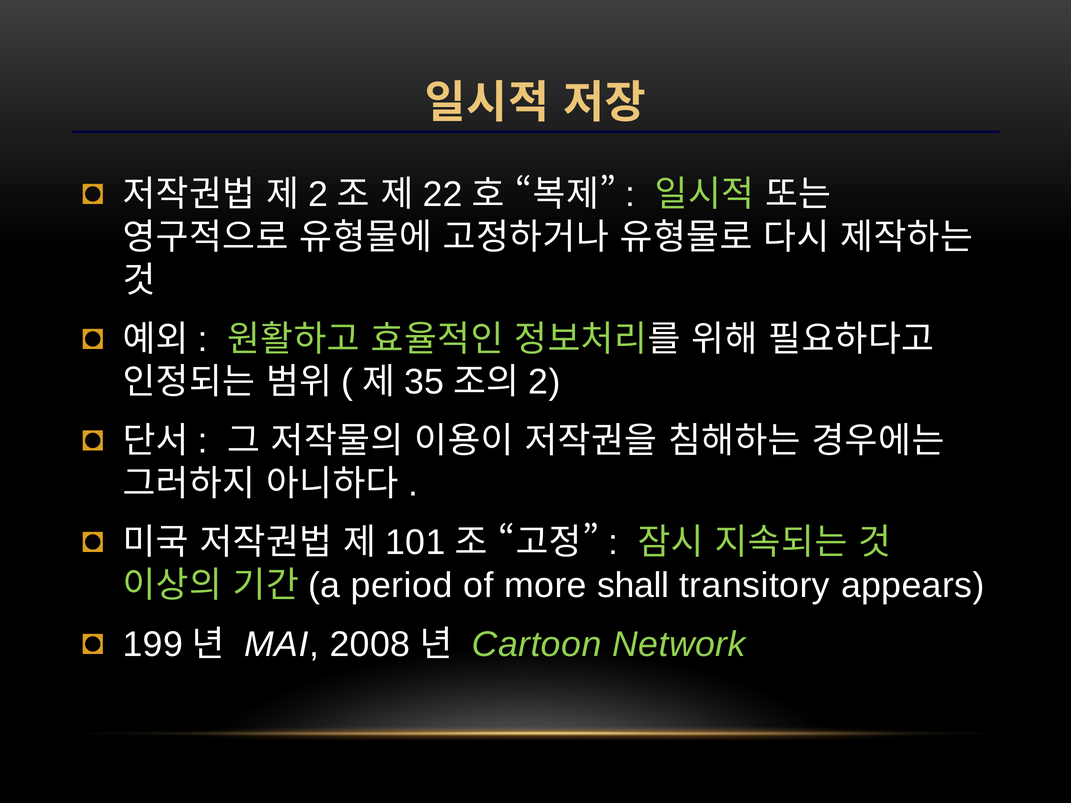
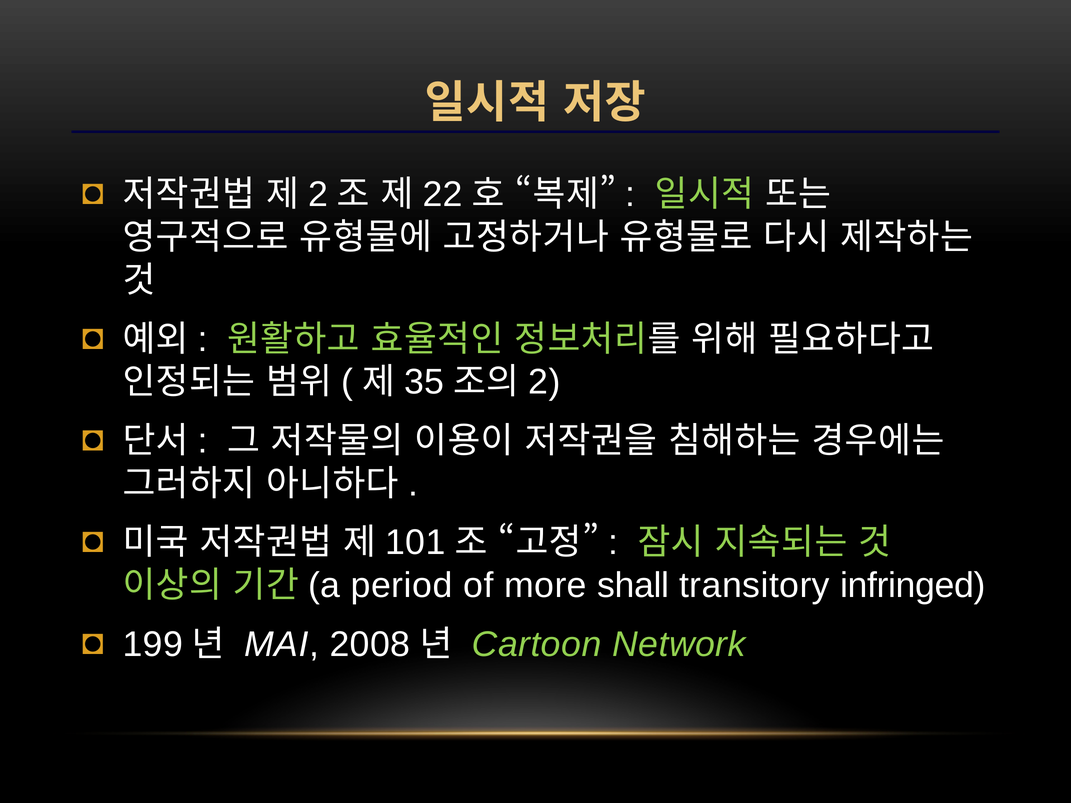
appears: appears -> infringed
